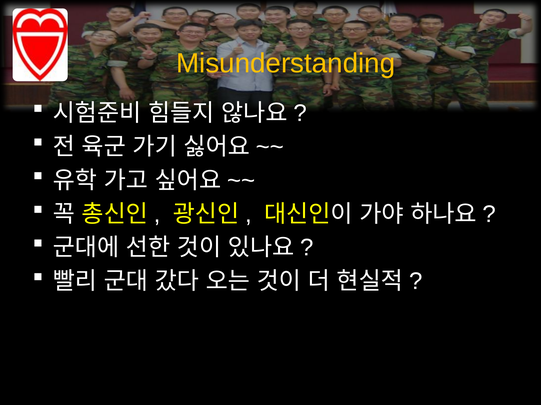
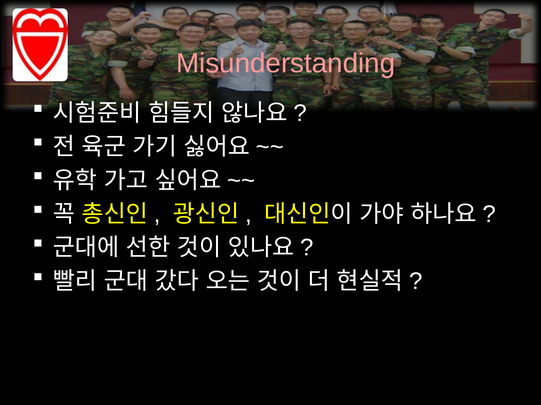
Misunderstanding colour: yellow -> pink
